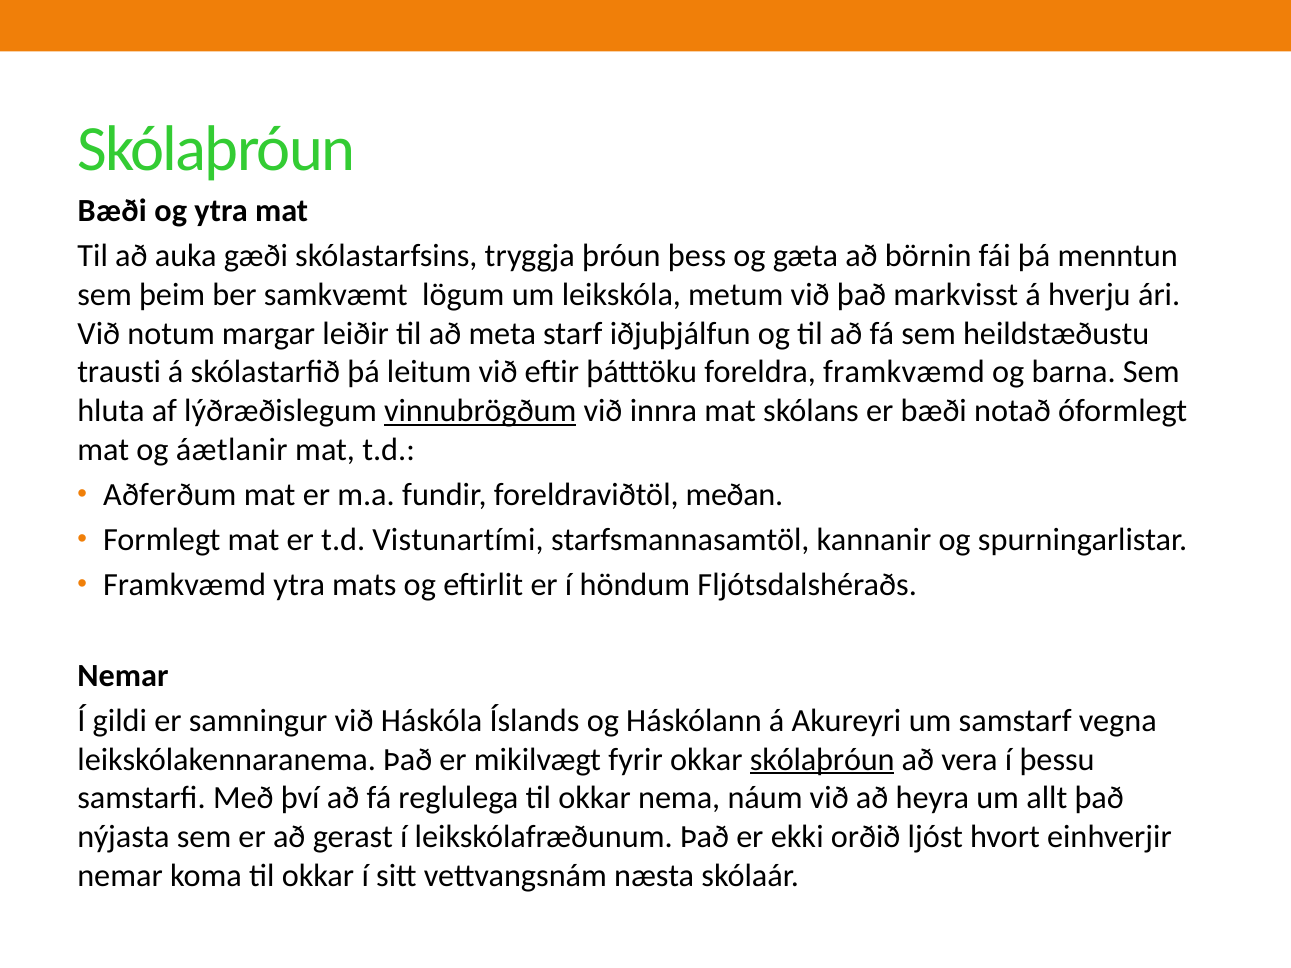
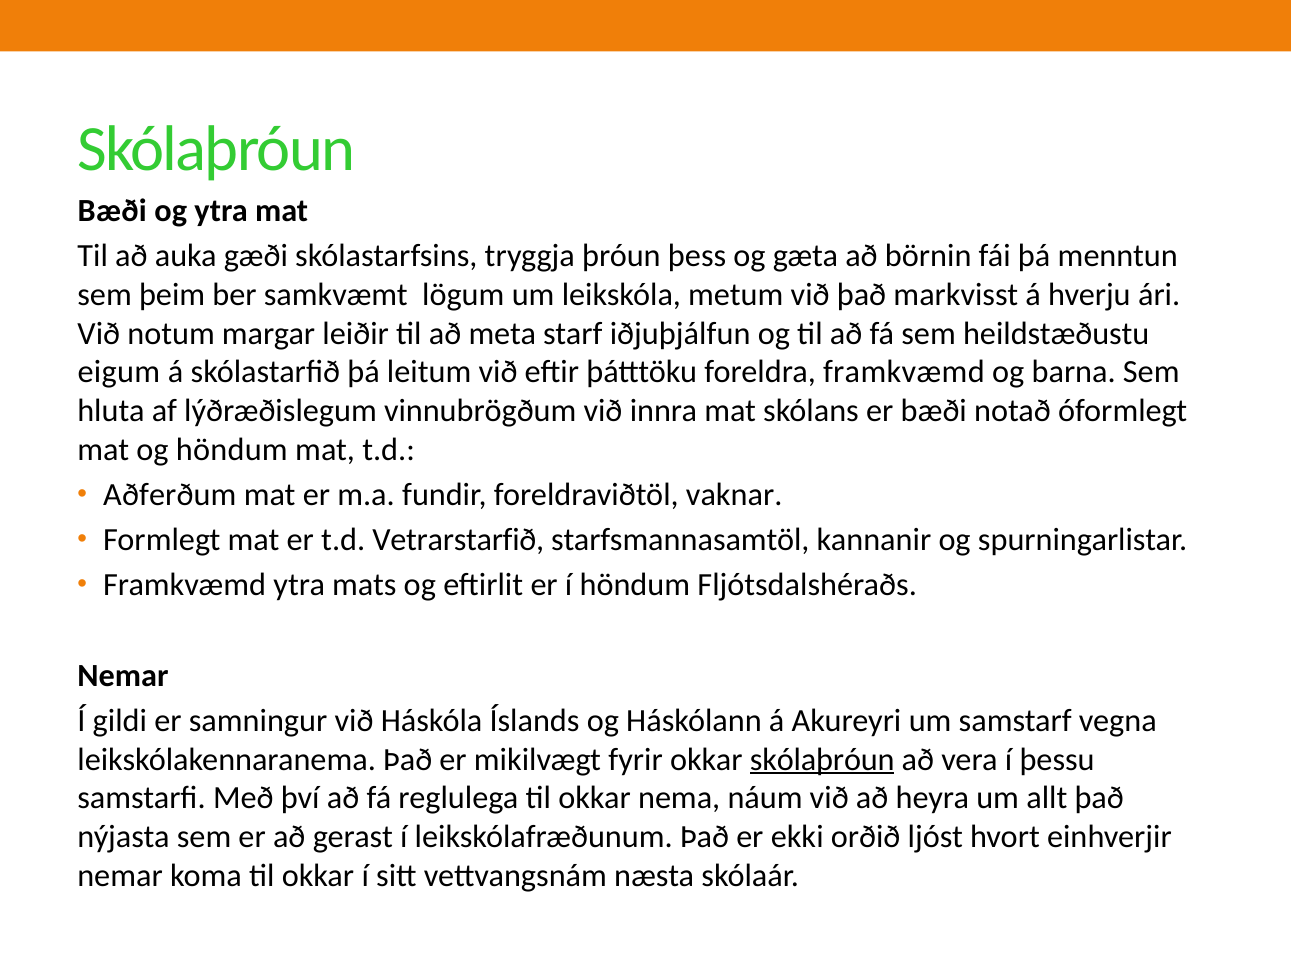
trausti: trausti -> eigum
vinnubrögðum underline: present -> none
og áætlanir: áætlanir -> höndum
meðan: meðan -> vaknar
Vistunartími: Vistunartími -> Vetrarstarfið
